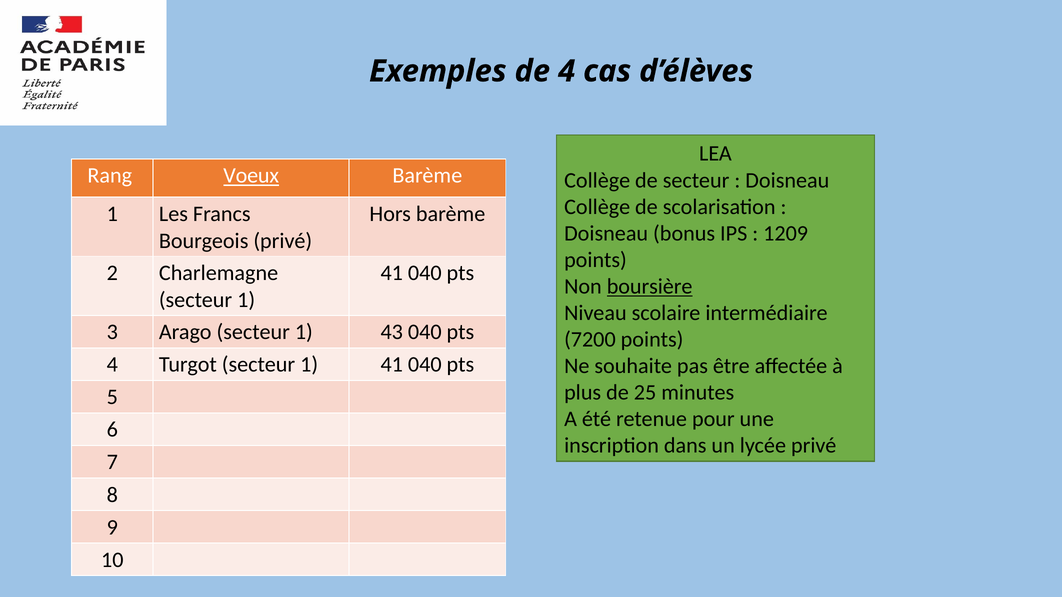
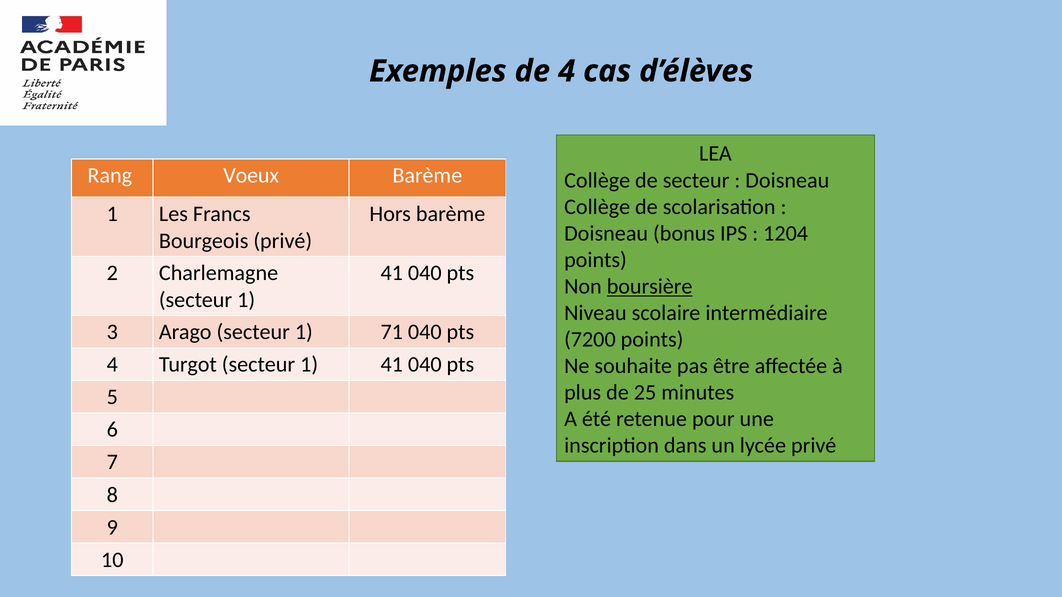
Voeux underline: present -> none
1209: 1209 -> 1204
43: 43 -> 71
